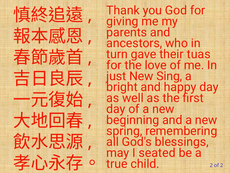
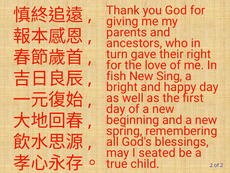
tuas: tuas -> right
just: just -> fish
